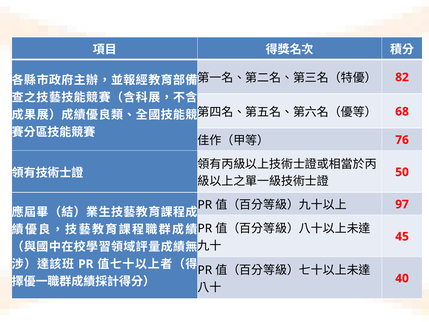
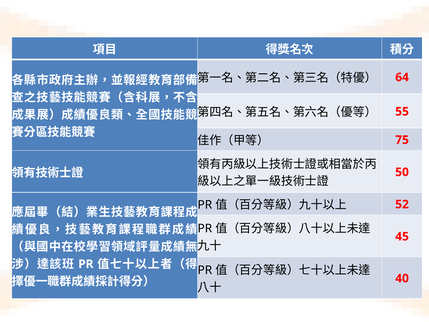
82: 82 -> 64
68: 68 -> 55
76: 76 -> 75
97: 97 -> 52
